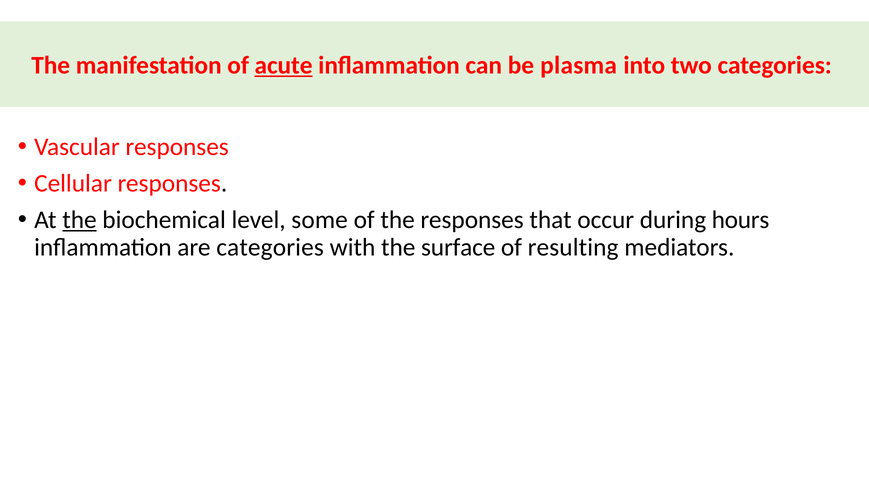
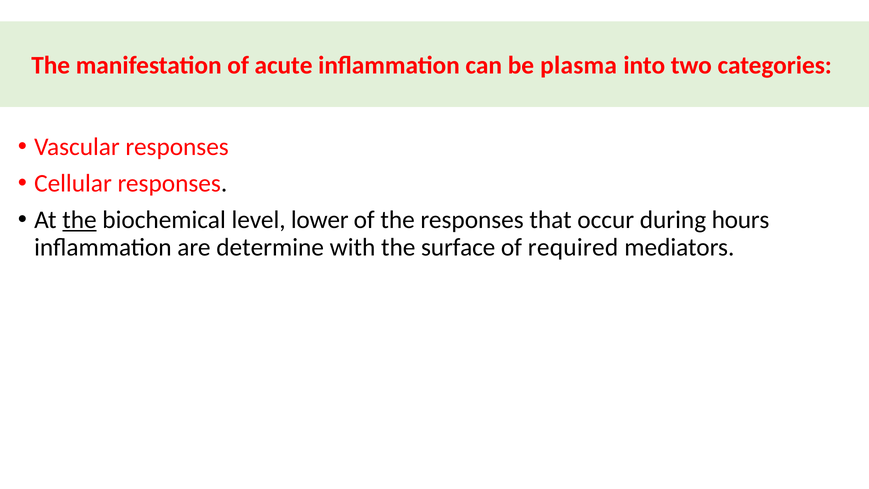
acute underline: present -> none
some: some -> lower
are categories: categories -> determine
resulting: resulting -> required
